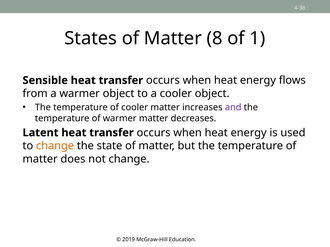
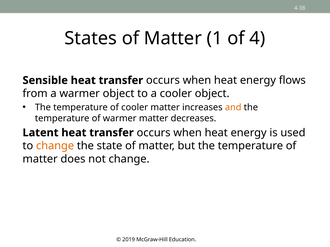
8: 8 -> 1
1: 1 -> 4
and colour: purple -> orange
